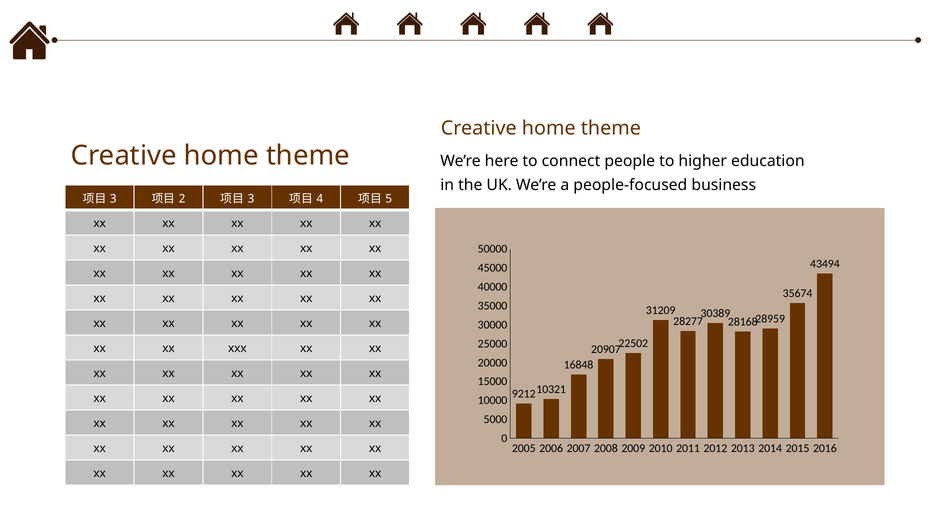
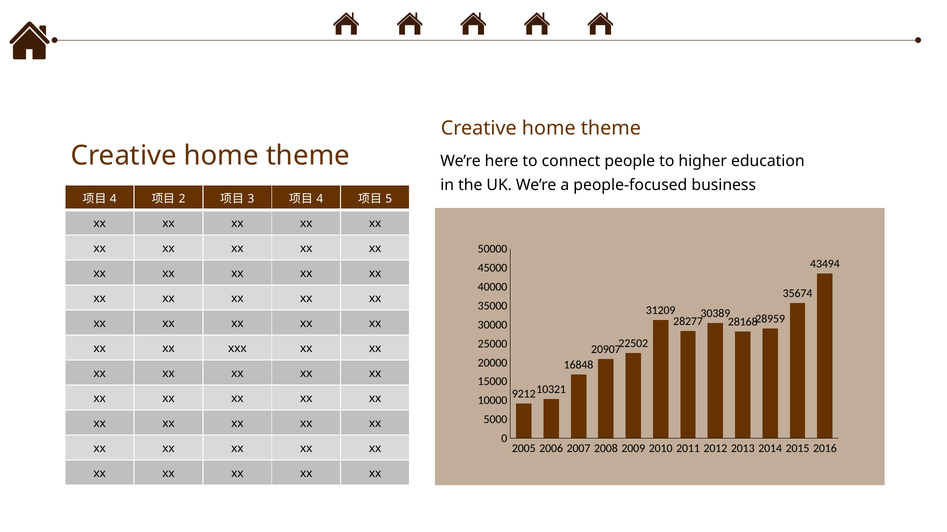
3 at (113, 199): 3 -> 4
